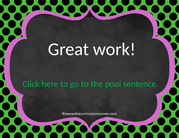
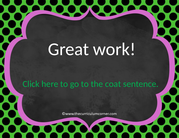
pool: pool -> coat
